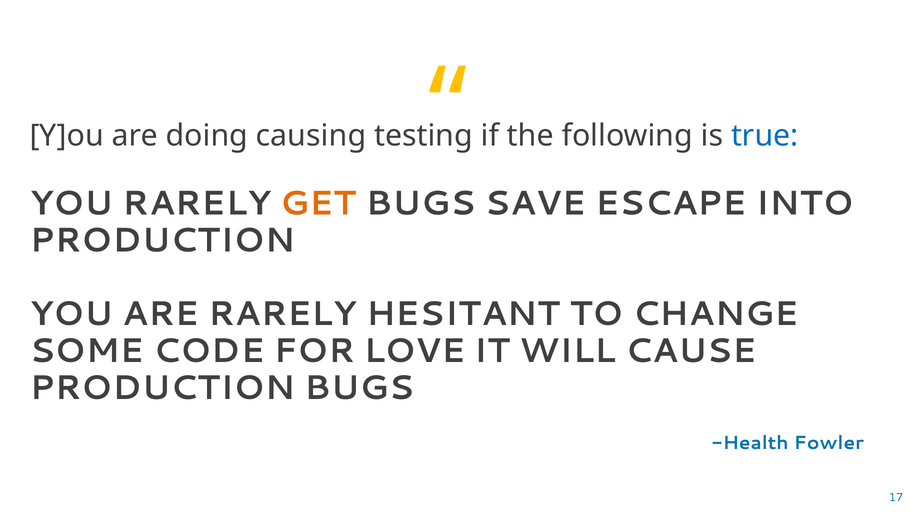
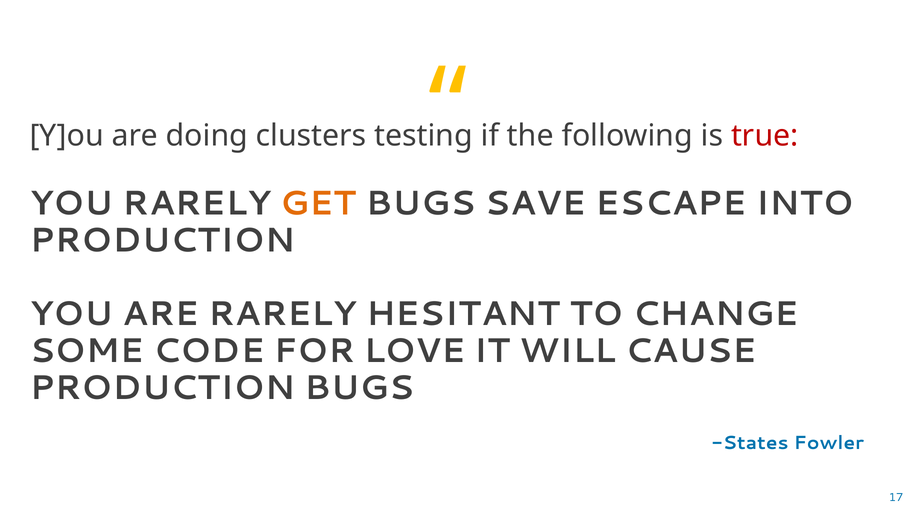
causing: causing -> clusters
true colour: blue -> red
Health: Health -> States
